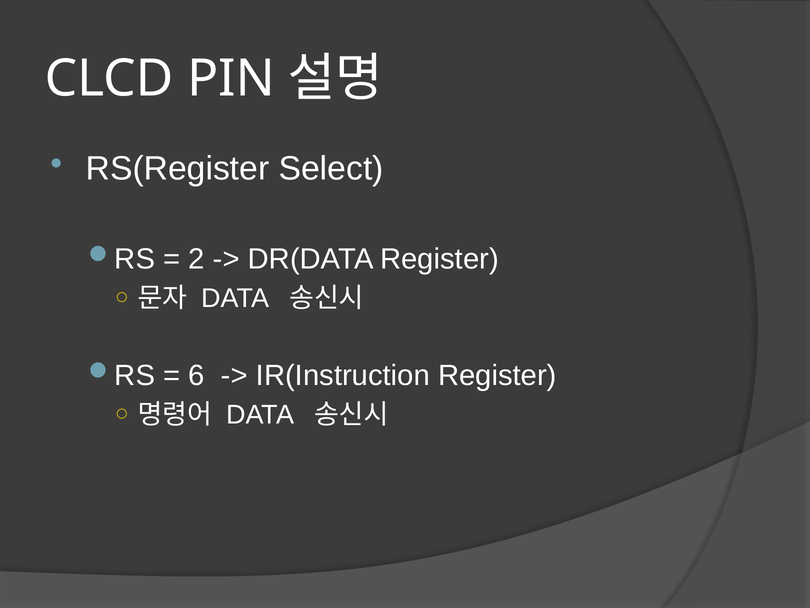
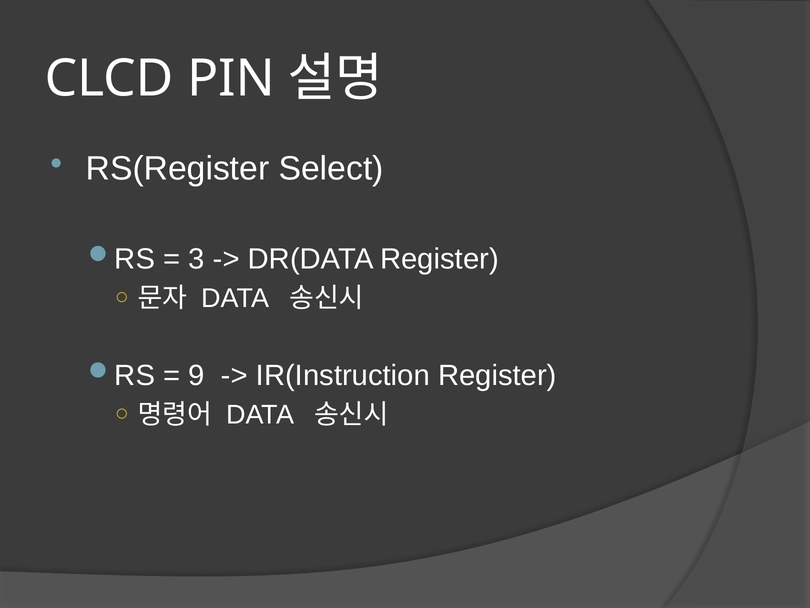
2: 2 -> 3
6: 6 -> 9
